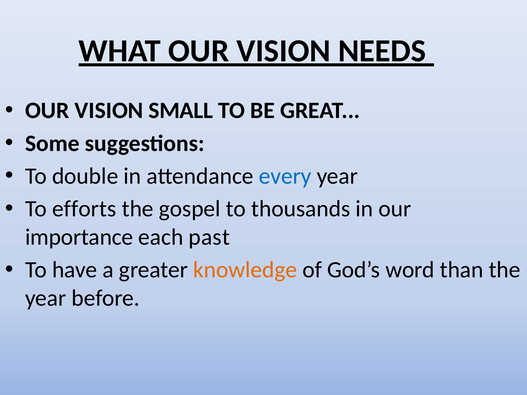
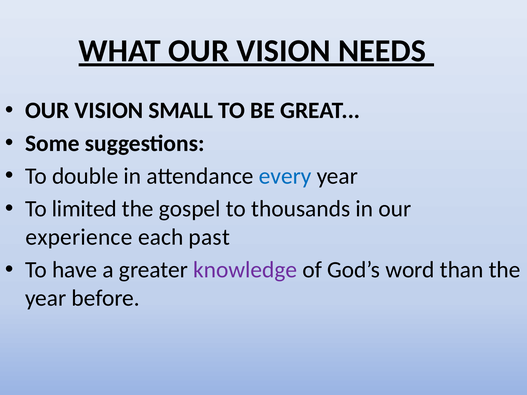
efforts: efforts -> limited
importance: importance -> experience
knowledge colour: orange -> purple
